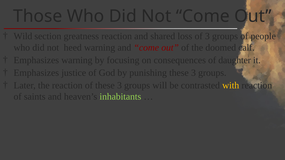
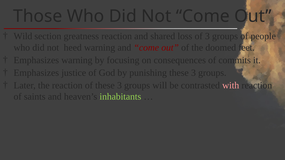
calf: calf -> feet
daughter: daughter -> commits
with colour: yellow -> pink
